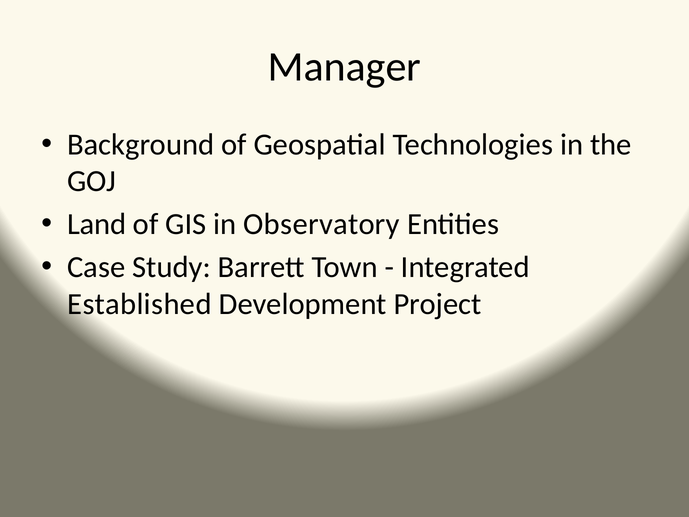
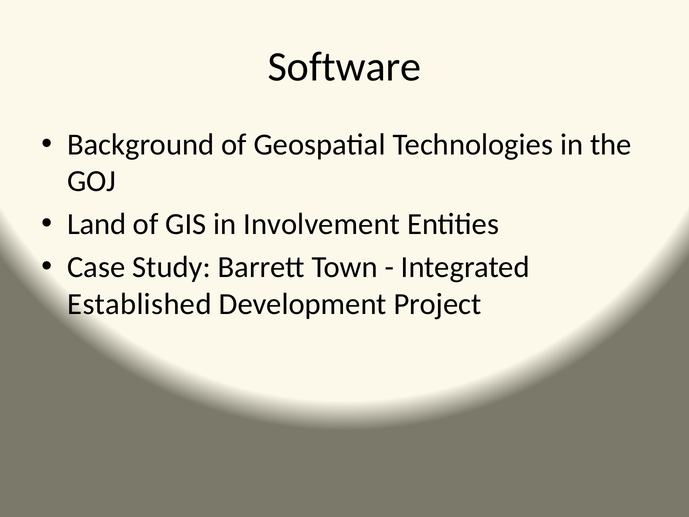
Manager: Manager -> Software
Observatory: Observatory -> Involvement
